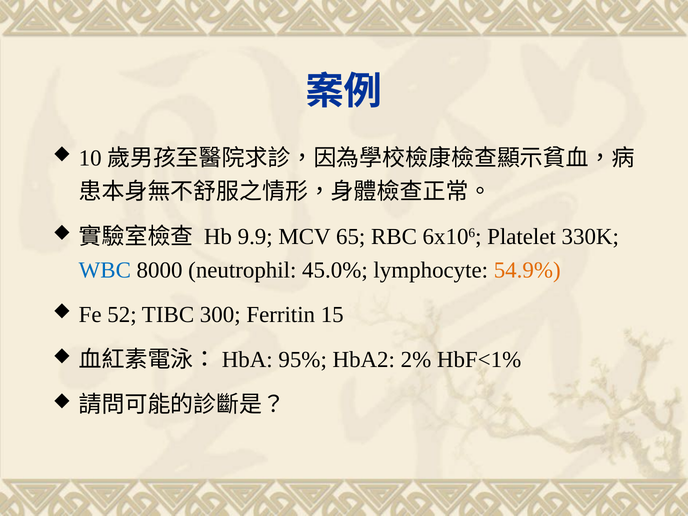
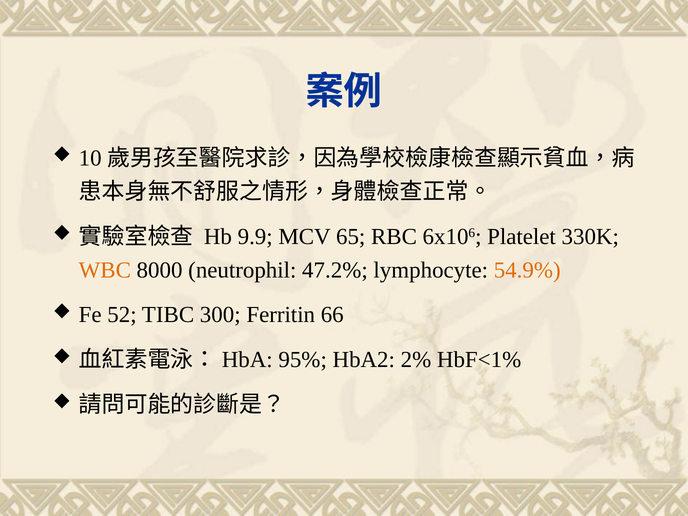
WBC colour: blue -> orange
45.0%: 45.0% -> 47.2%
15: 15 -> 66
